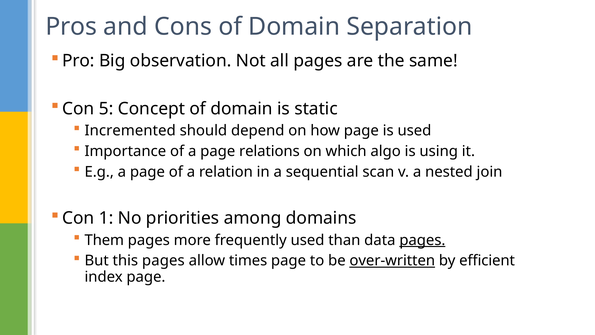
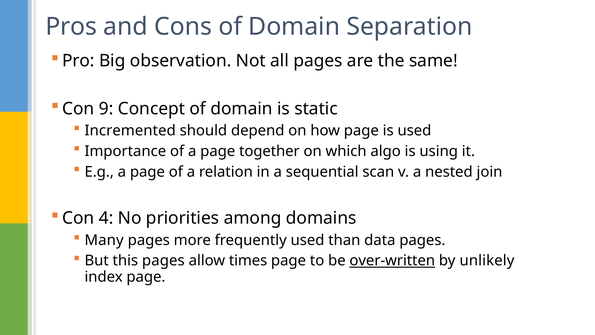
5: 5 -> 9
relations: relations -> together
1: 1 -> 4
Them: Them -> Many
pages at (422, 240) underline: present -> none
efficient: efficient -> unlikely
